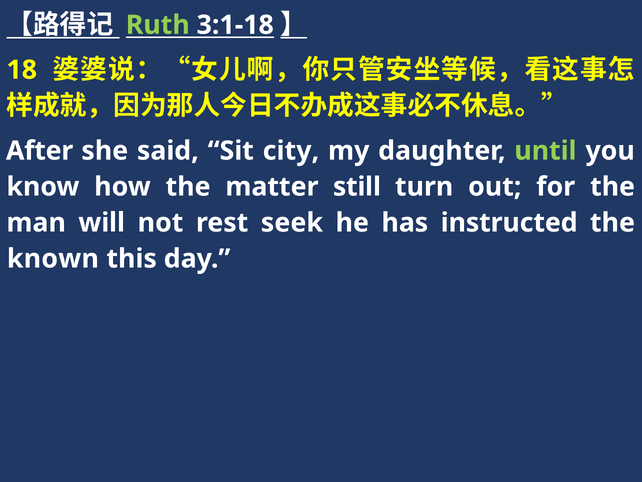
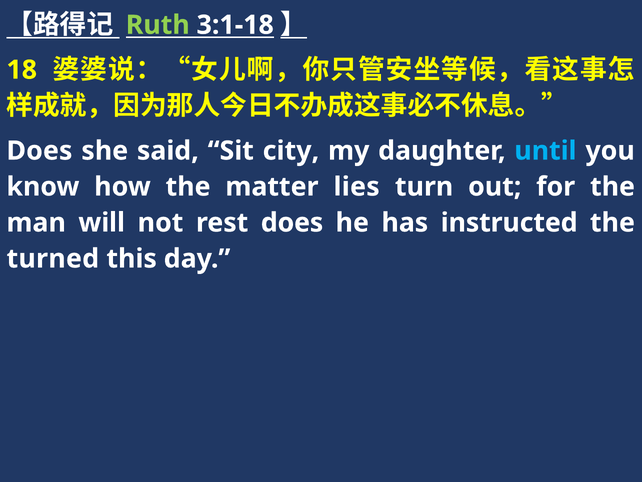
After at (40, 151): After -> Does
until colour: light green -> light blue
still: still -> lies
rest seek: seek -> does
known: known -> turned
